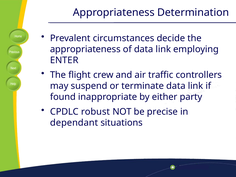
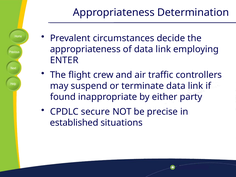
robust: robust -> secure
dependant: dependant -> established
